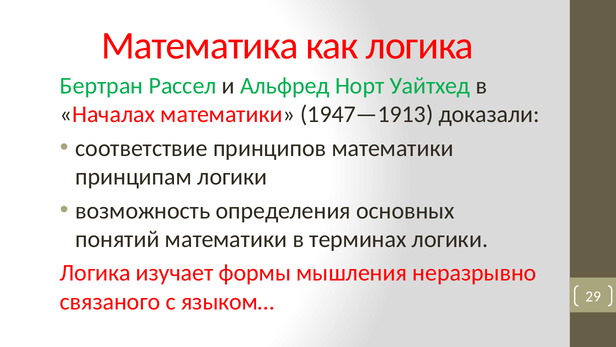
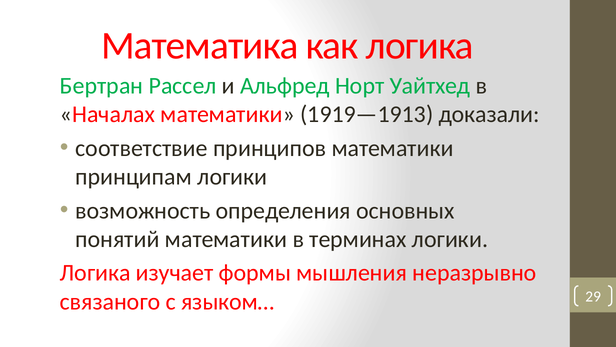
1947—1913: 1947—1913 -> 1919—1913
